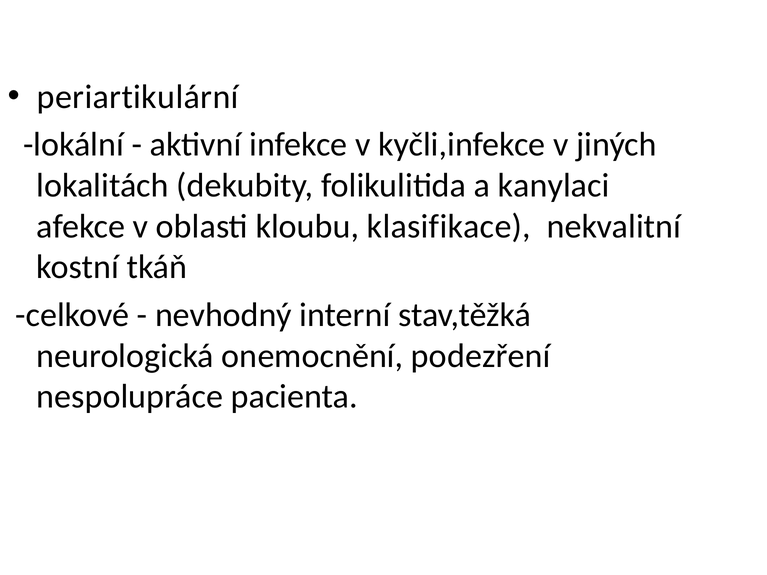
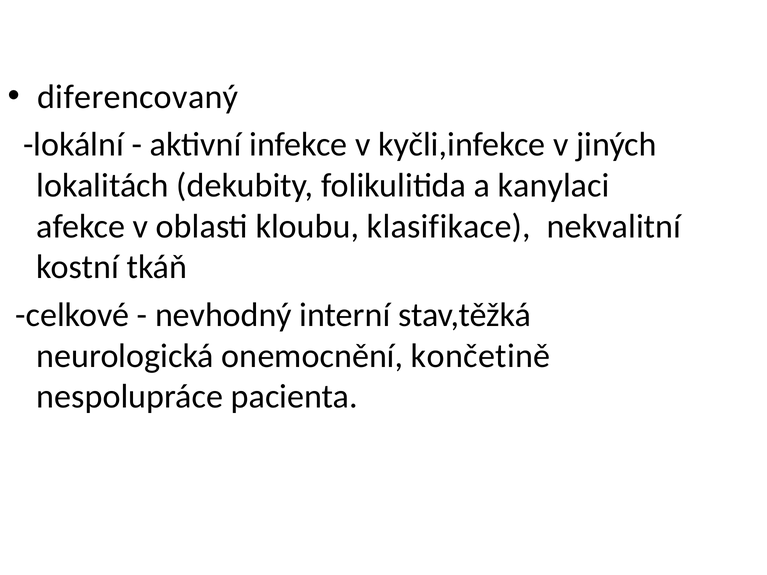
periartikulární: periartikulární -> diferencovaný
podezření: podezření -> končetině
